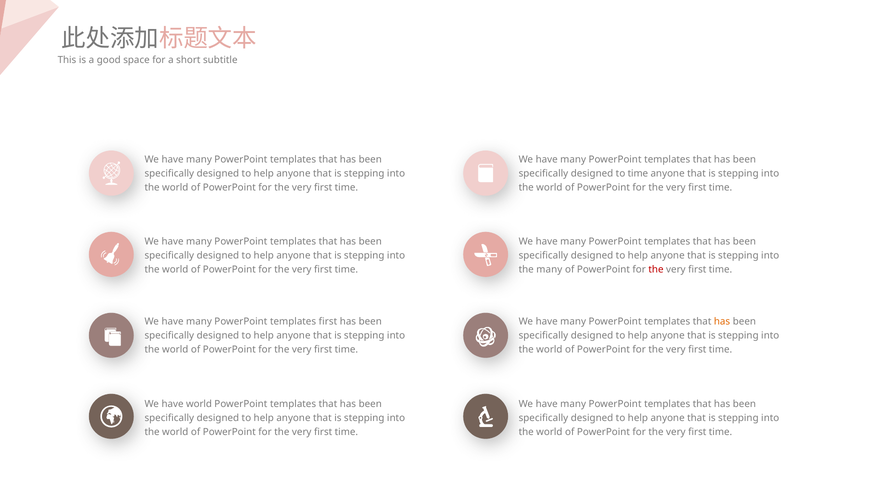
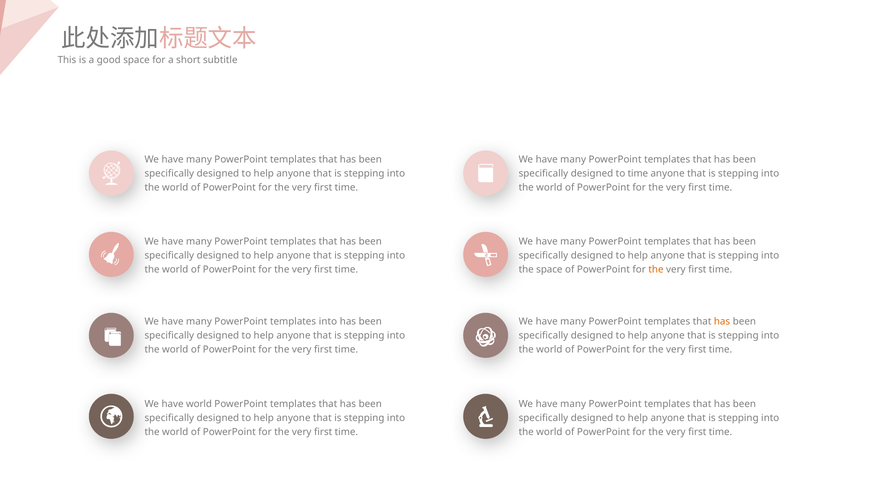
the many: many -> space
the at (656, 270) colour: red -> orange
templates first: first -> into
